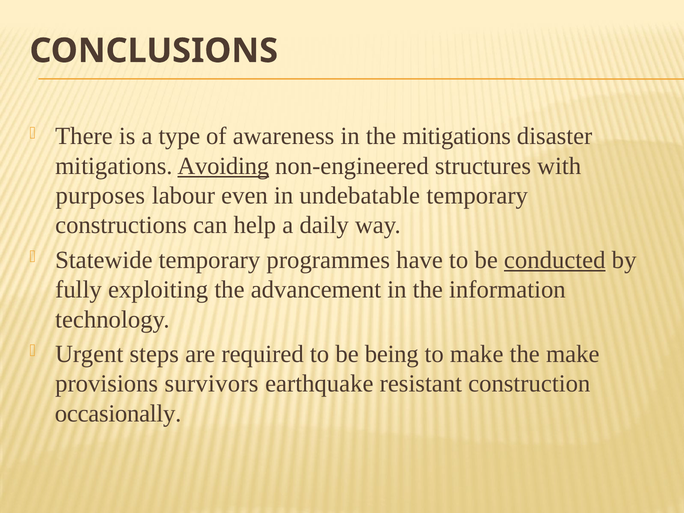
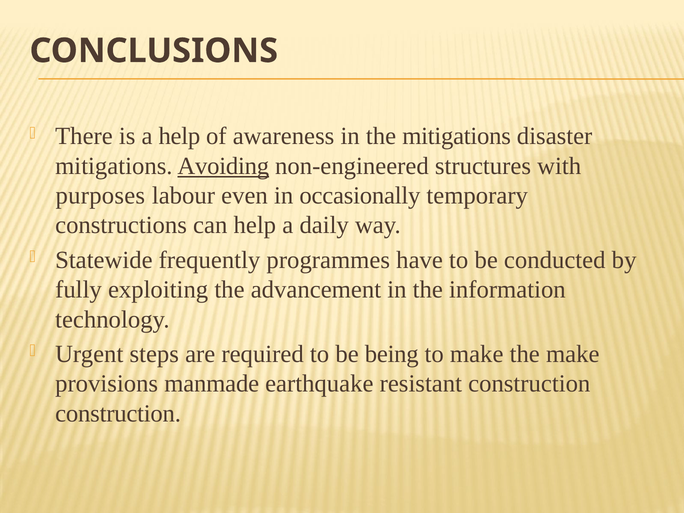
a type: type -> help
undebatable: undebatable -> occasionally
Statewide temporary: temporary -> frequently
conducted underline: present -> none
survivors: survivors -> manmade
occasionally at (118, 413): occasionally -> construction
